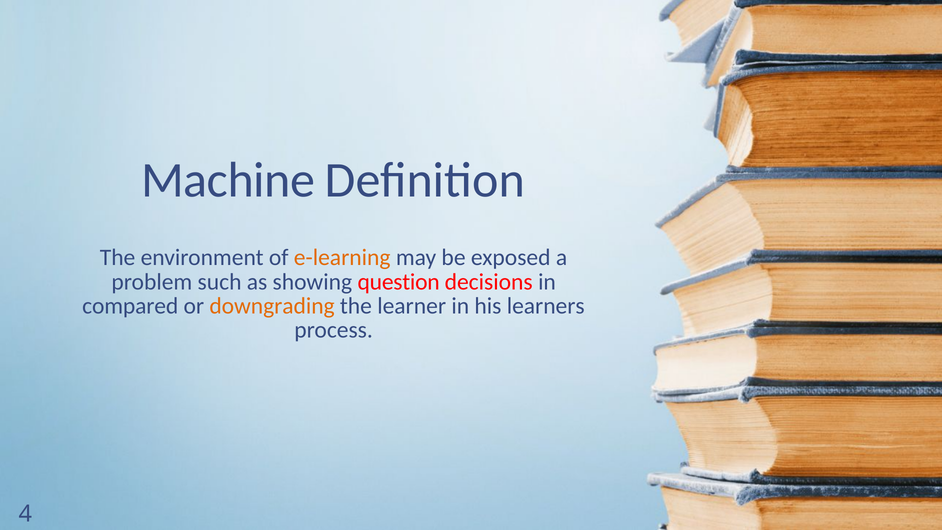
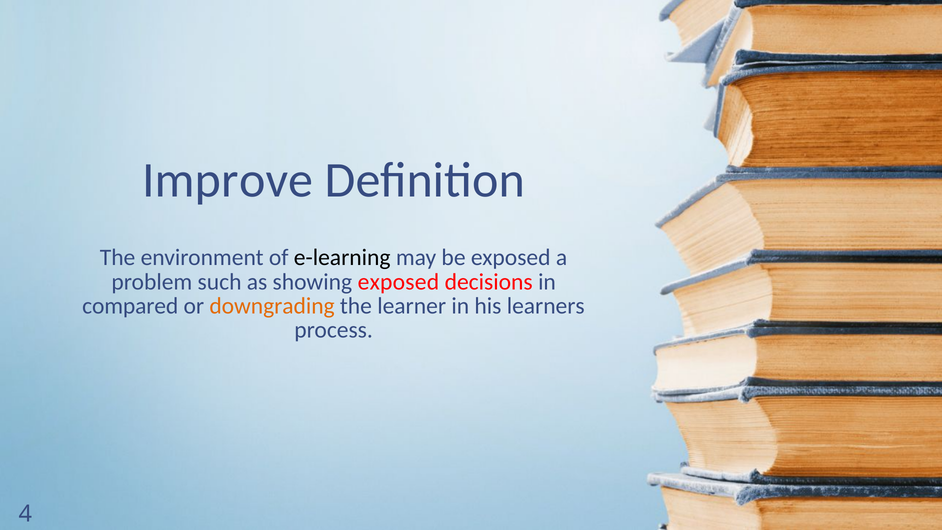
Machine: Machine -> Improve
e-learning colour: orange -> black
showing question: question -> exposed
